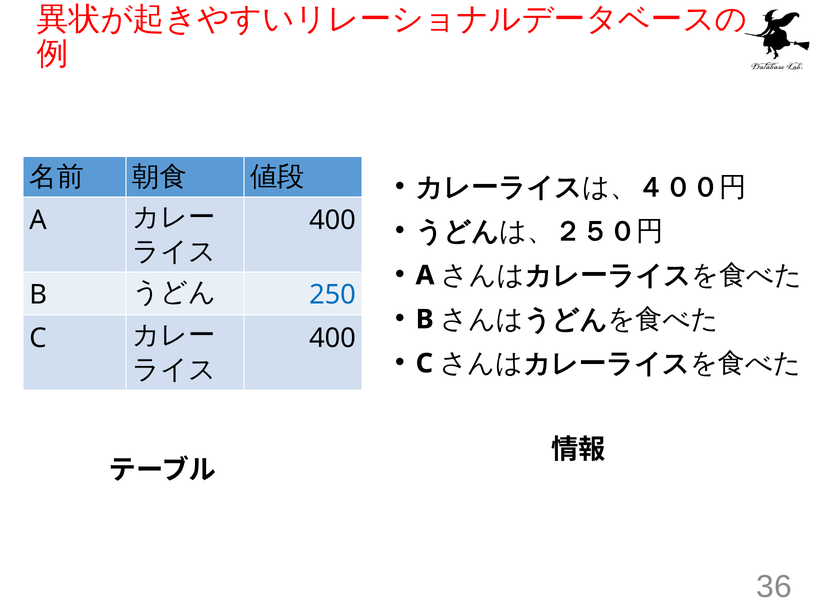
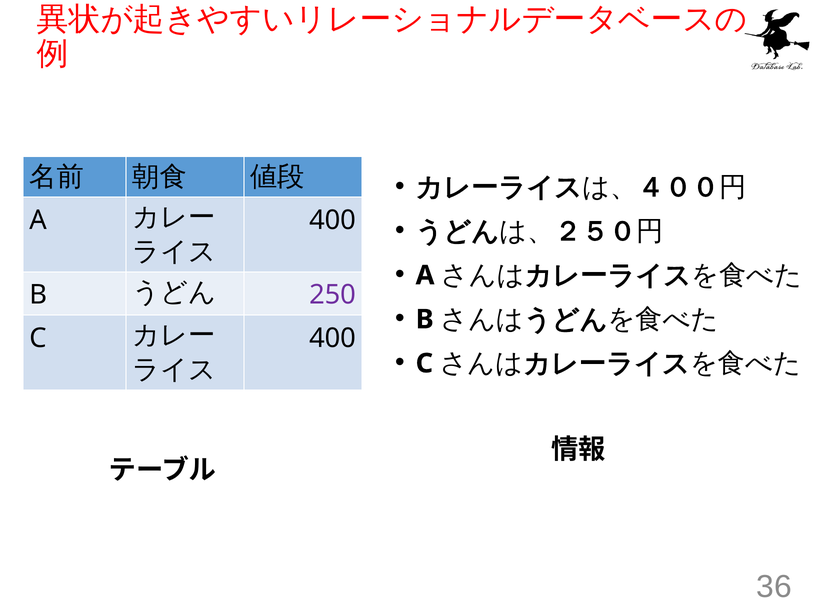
250 colour: blue -> purple
